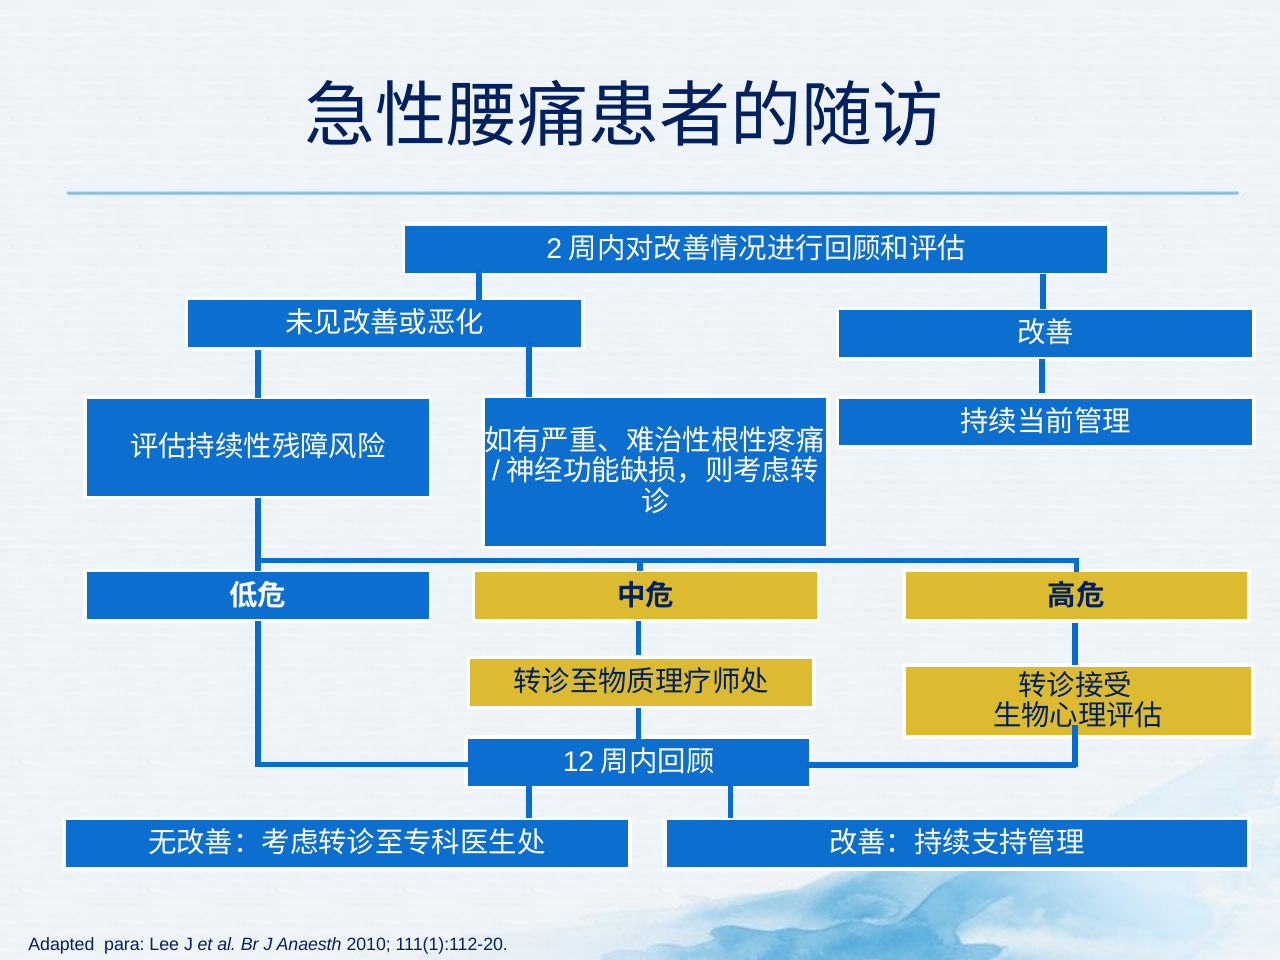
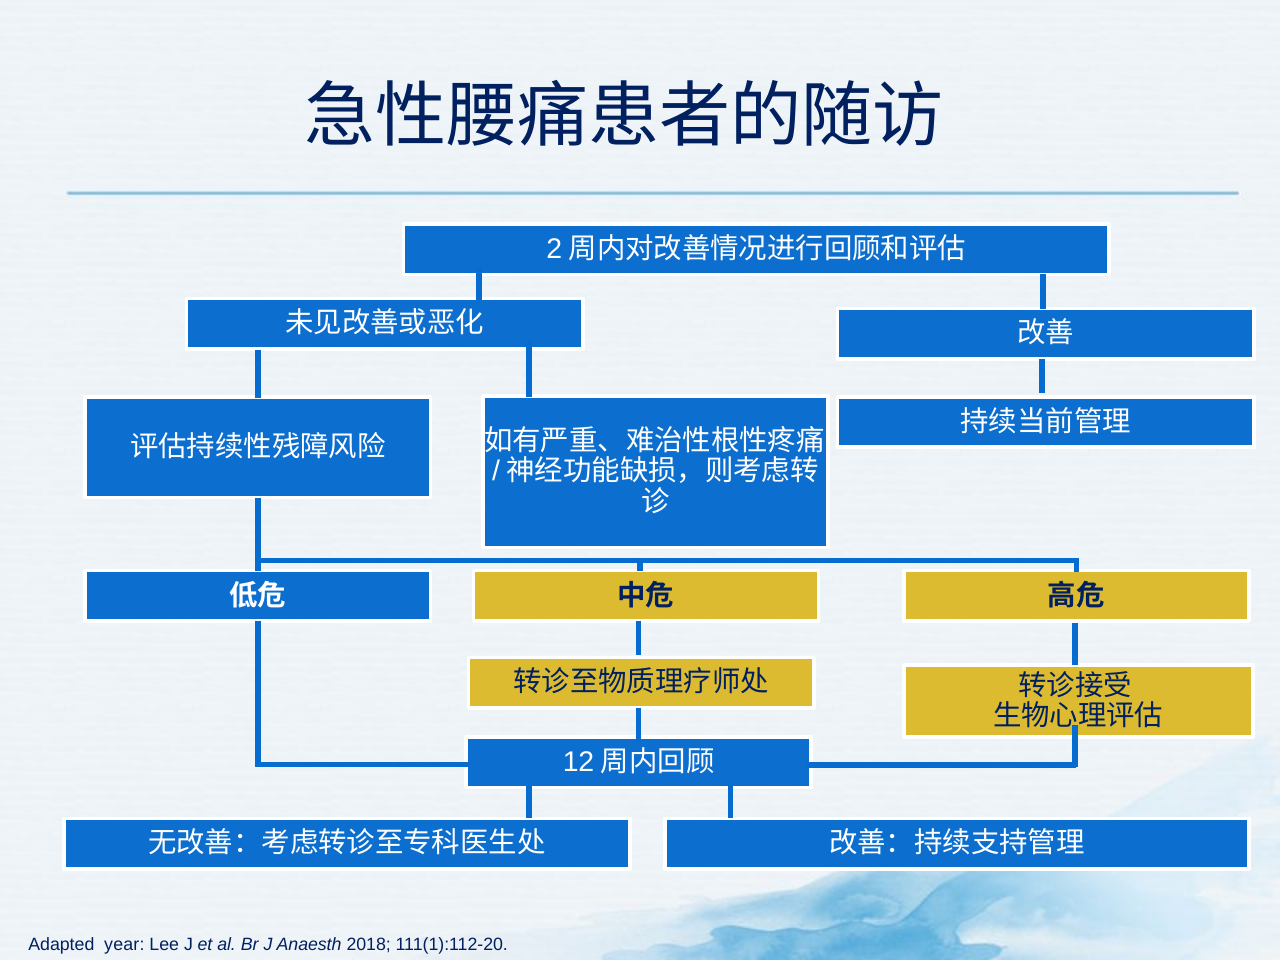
para: para -> year
2010: 2010 -> 2018
